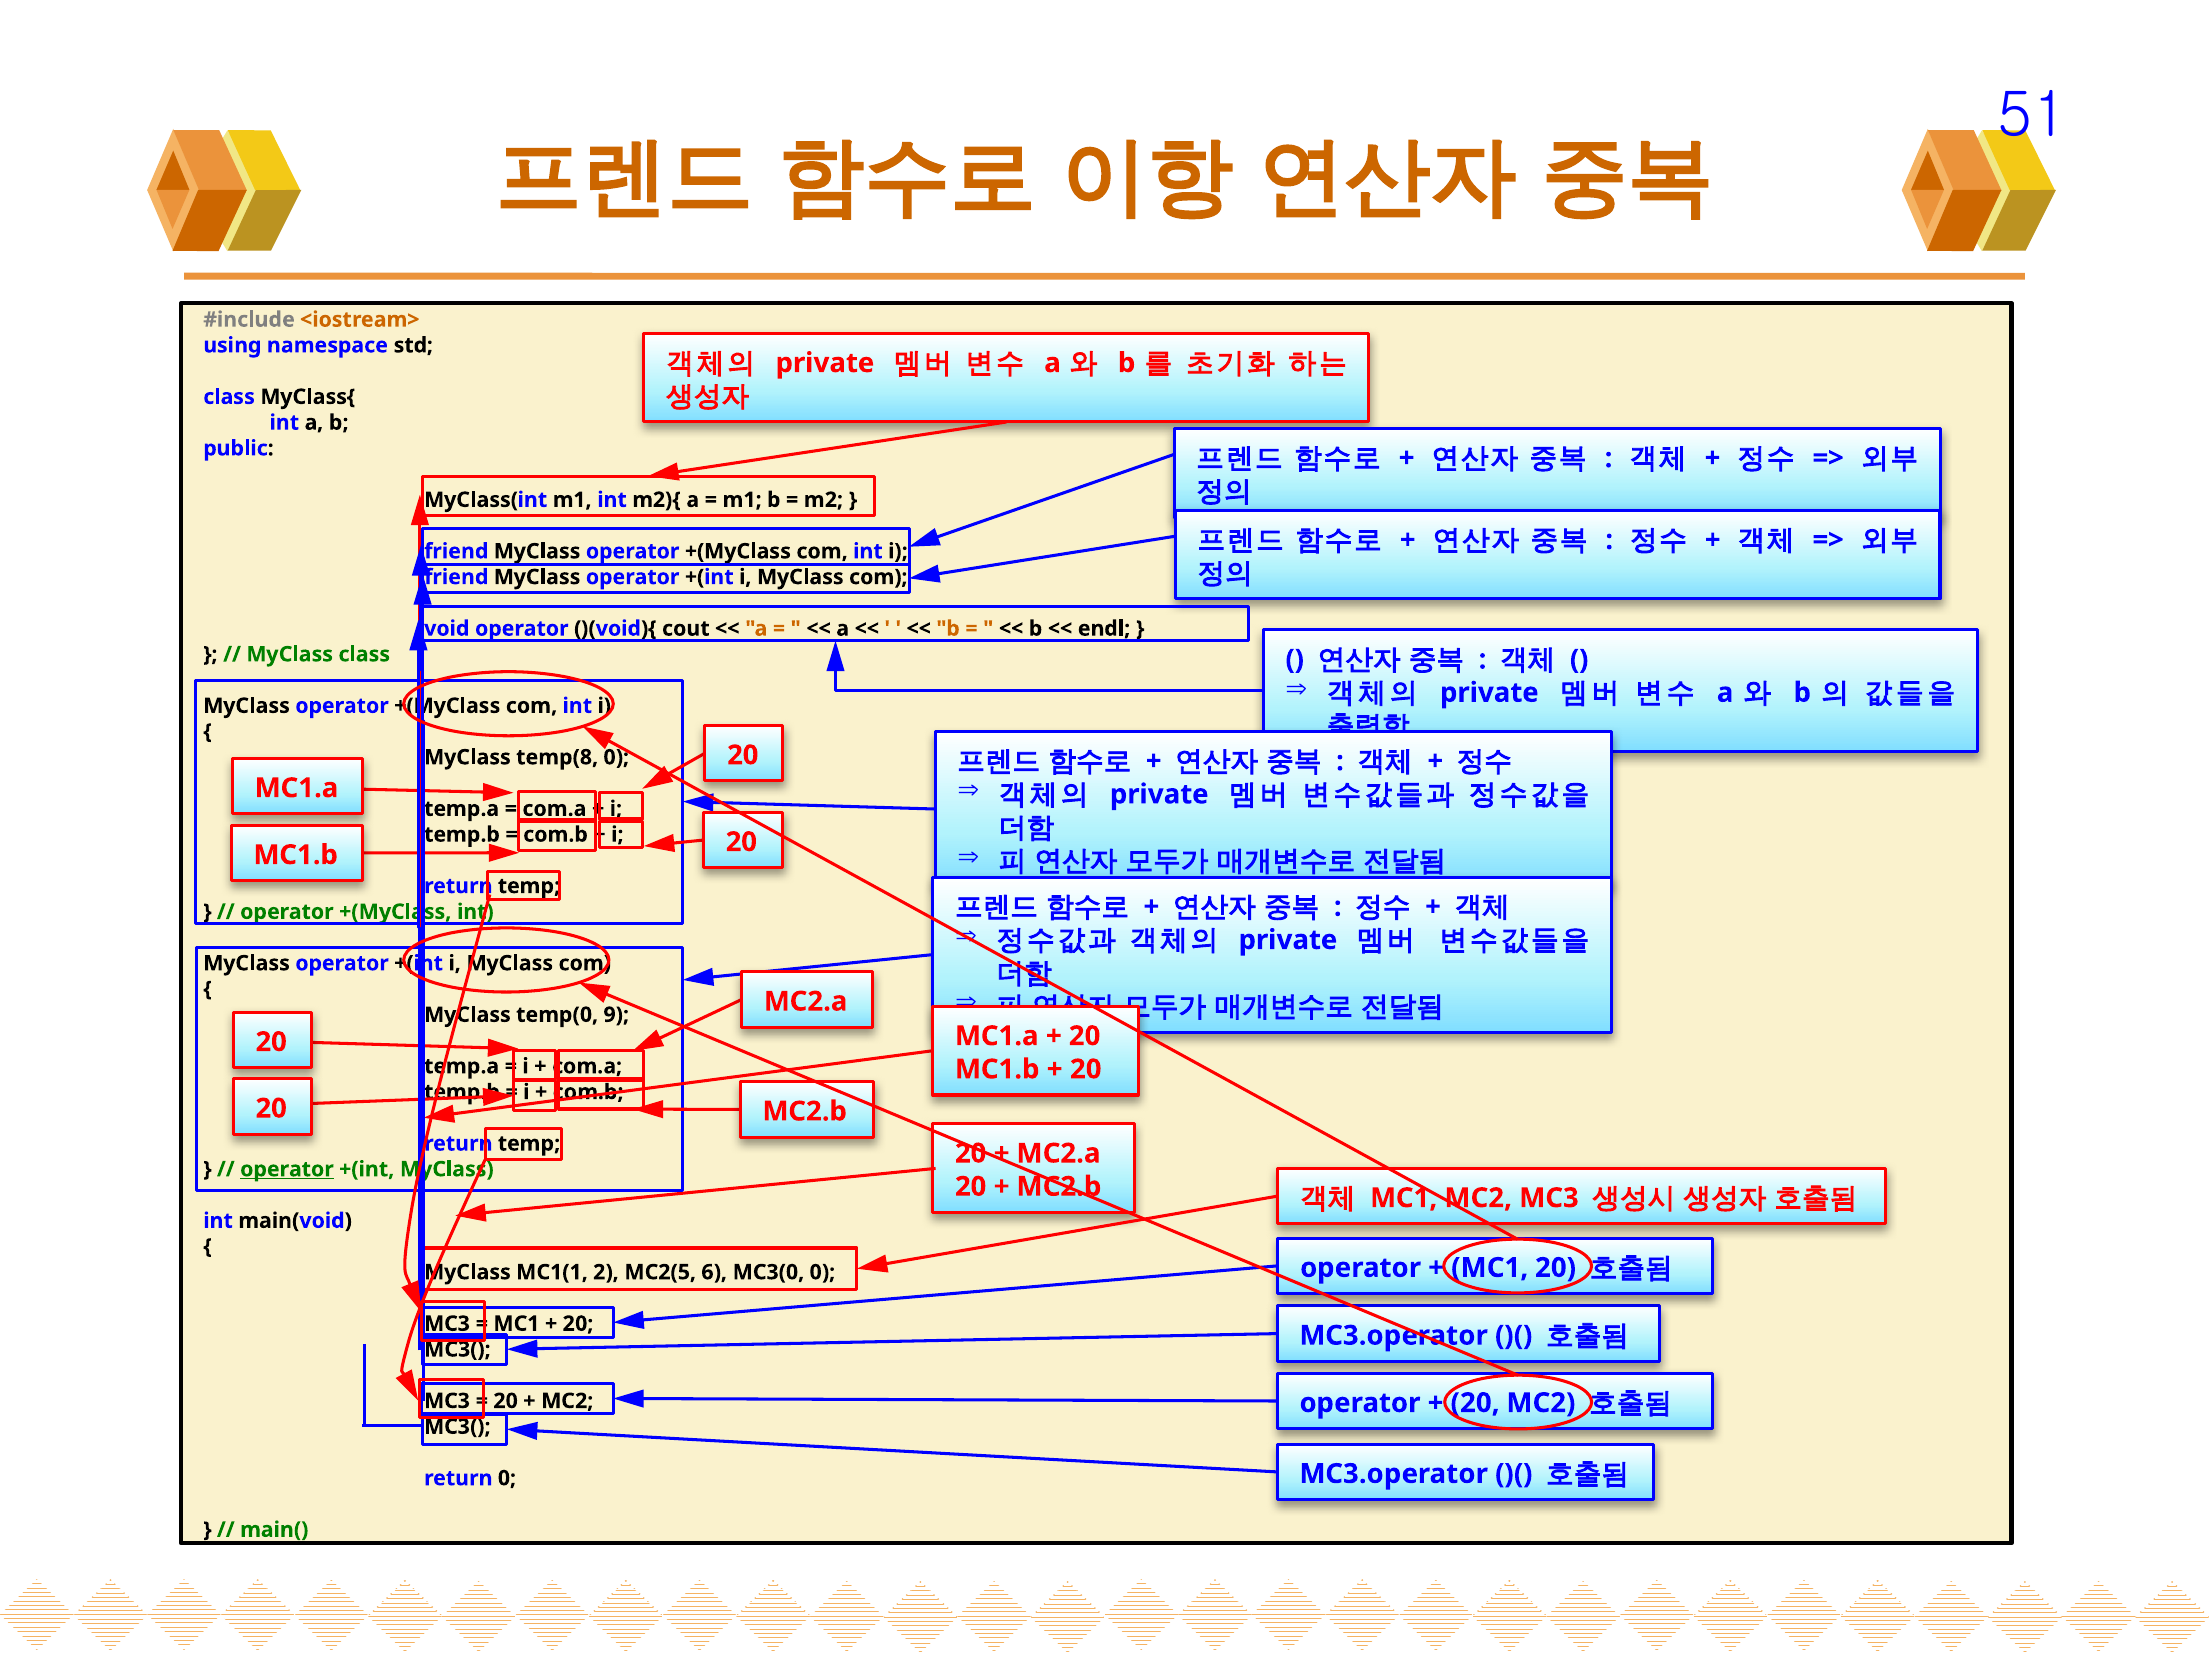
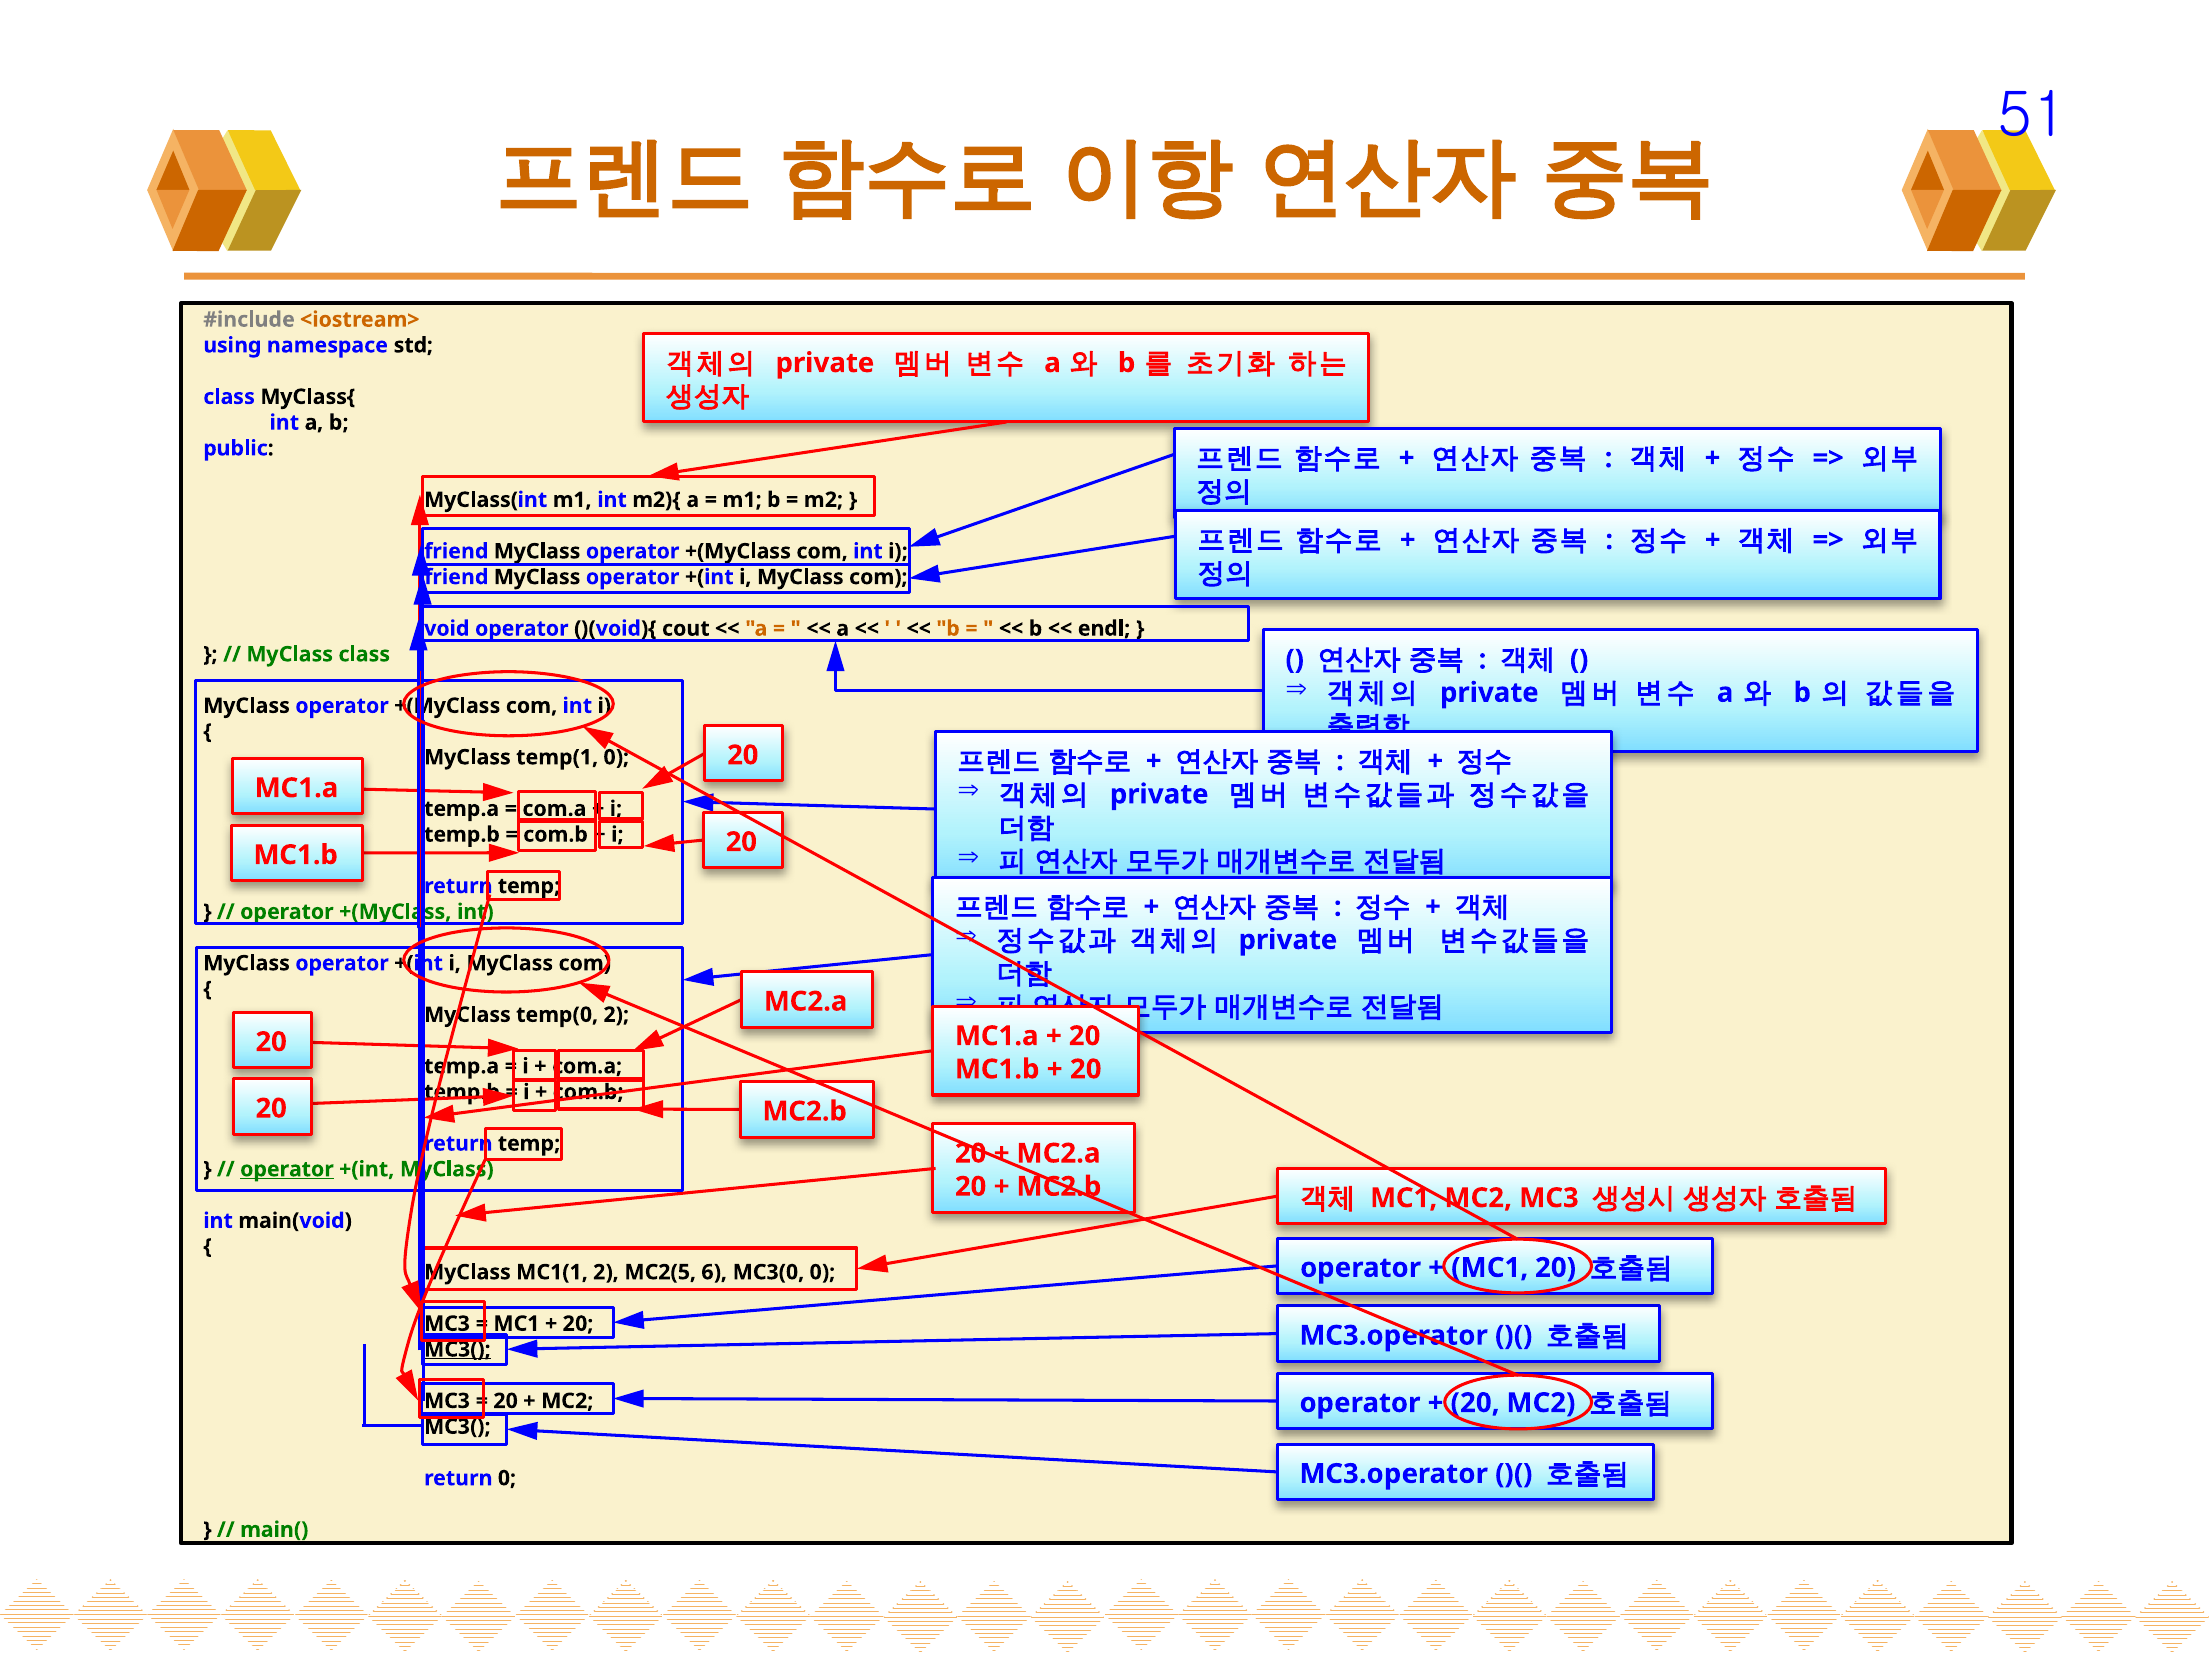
temp(8: temp(8 -> temp(1
temp(0 9: 9 -> 2
MC3( at (457, 1349) underline: none -> present
